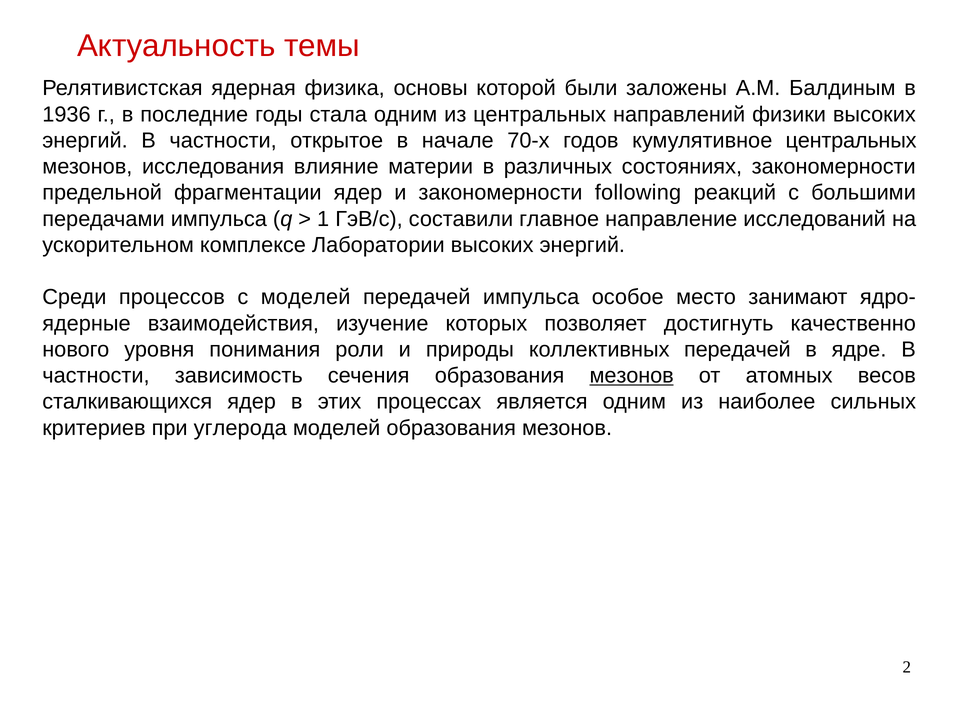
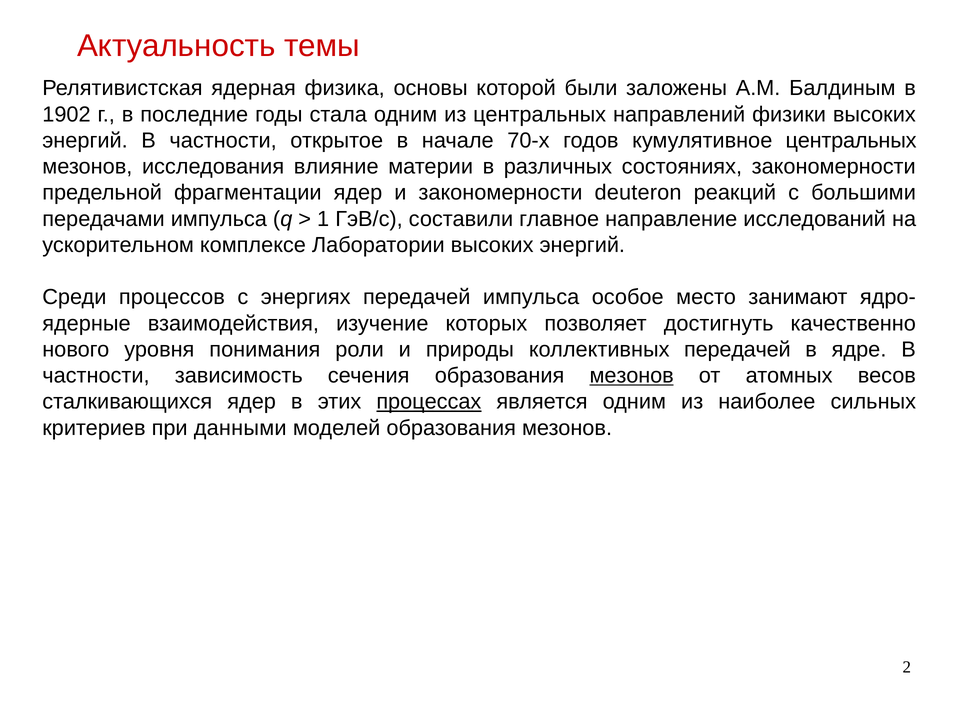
1936: 1936 -> 1902
following: following -> deuteron
с моделей: моделей -> энергиях
процессах underline: none -> present
углерода: углерода -> данными
